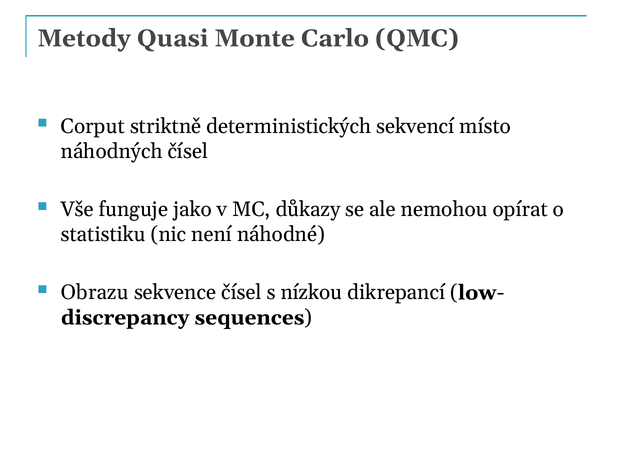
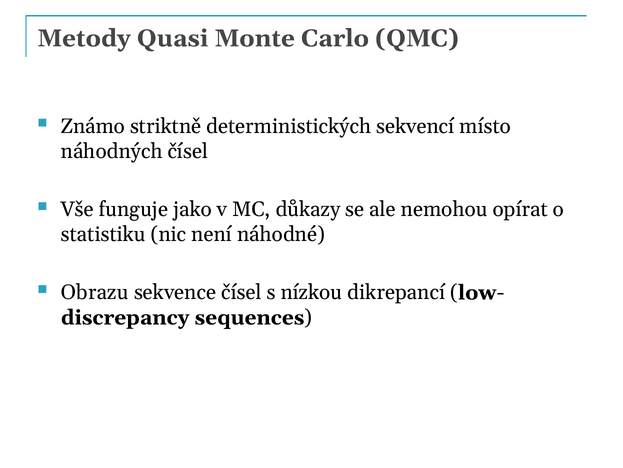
Corput: Corput -> Známo
